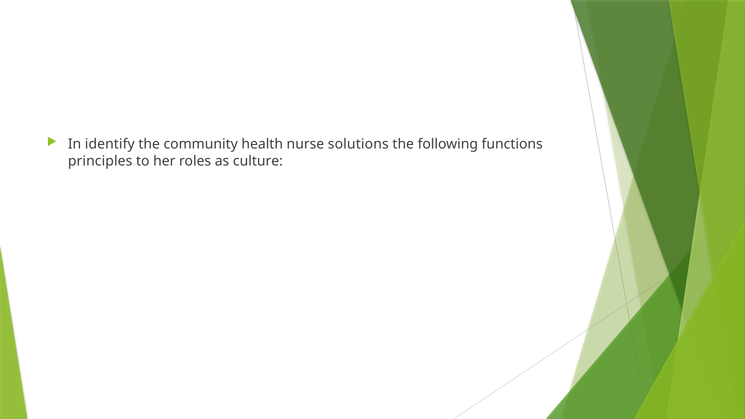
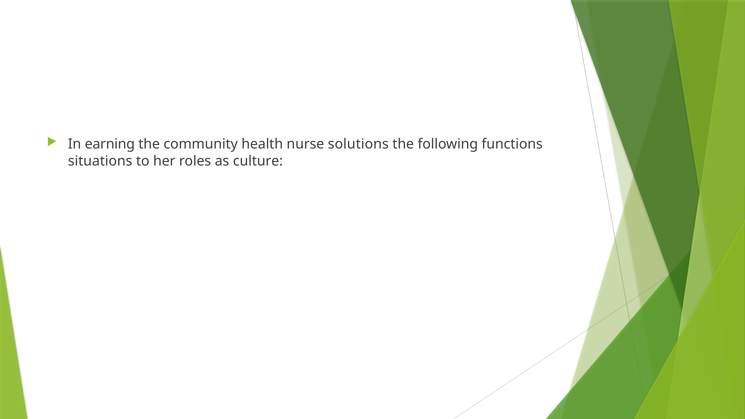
identify: identify -> earning
principles: principles -> situations
